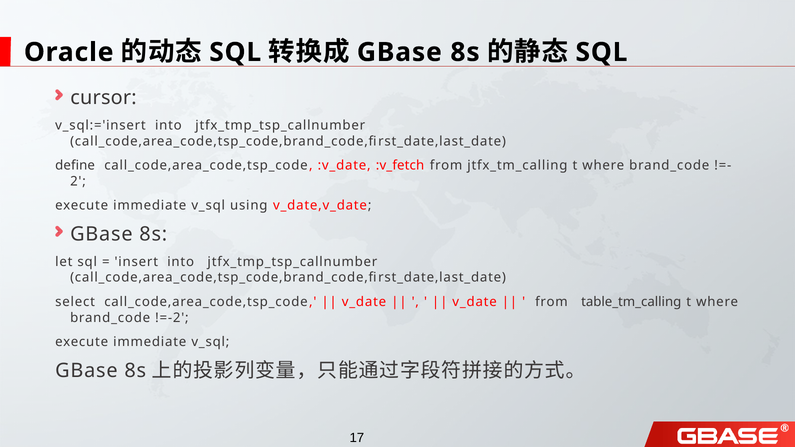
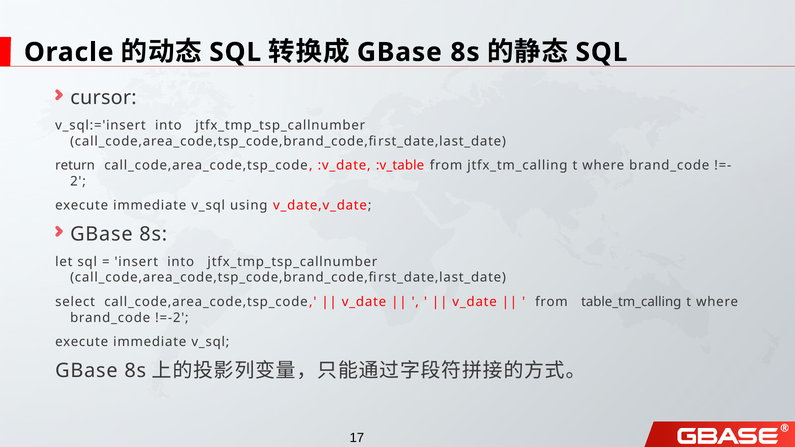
define: define -> return
:v_fetch: :v_fetch -> :v_table
